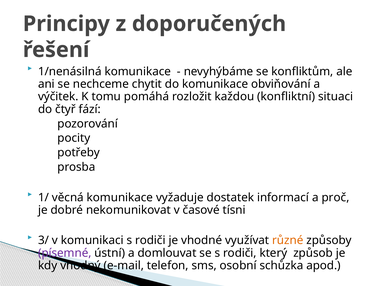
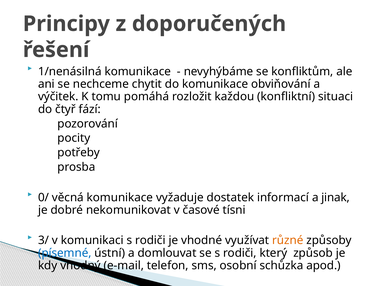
1/: 1/ -> 0/
proč: proč -> jinak
písemné colour: purple -> blue
